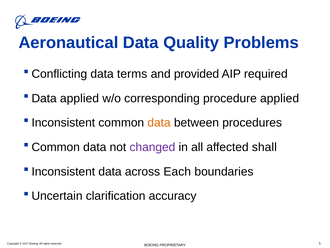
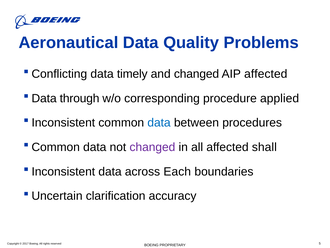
terms: terms -> timely
and provided: provided -> changed
AIP required: required -> affected
applied at (79, 98): applied -> through
data at (159, 122) colour: orange -> blue
